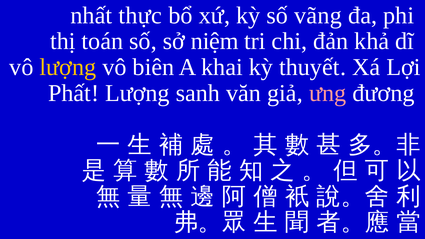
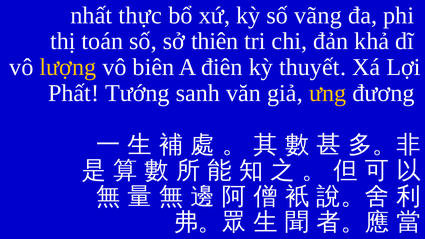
niệm: niệm -> thiên
khai: khai -> điên
Phất Lượng: Lượng -> Tướng
ưng colour: pink -> yellow
